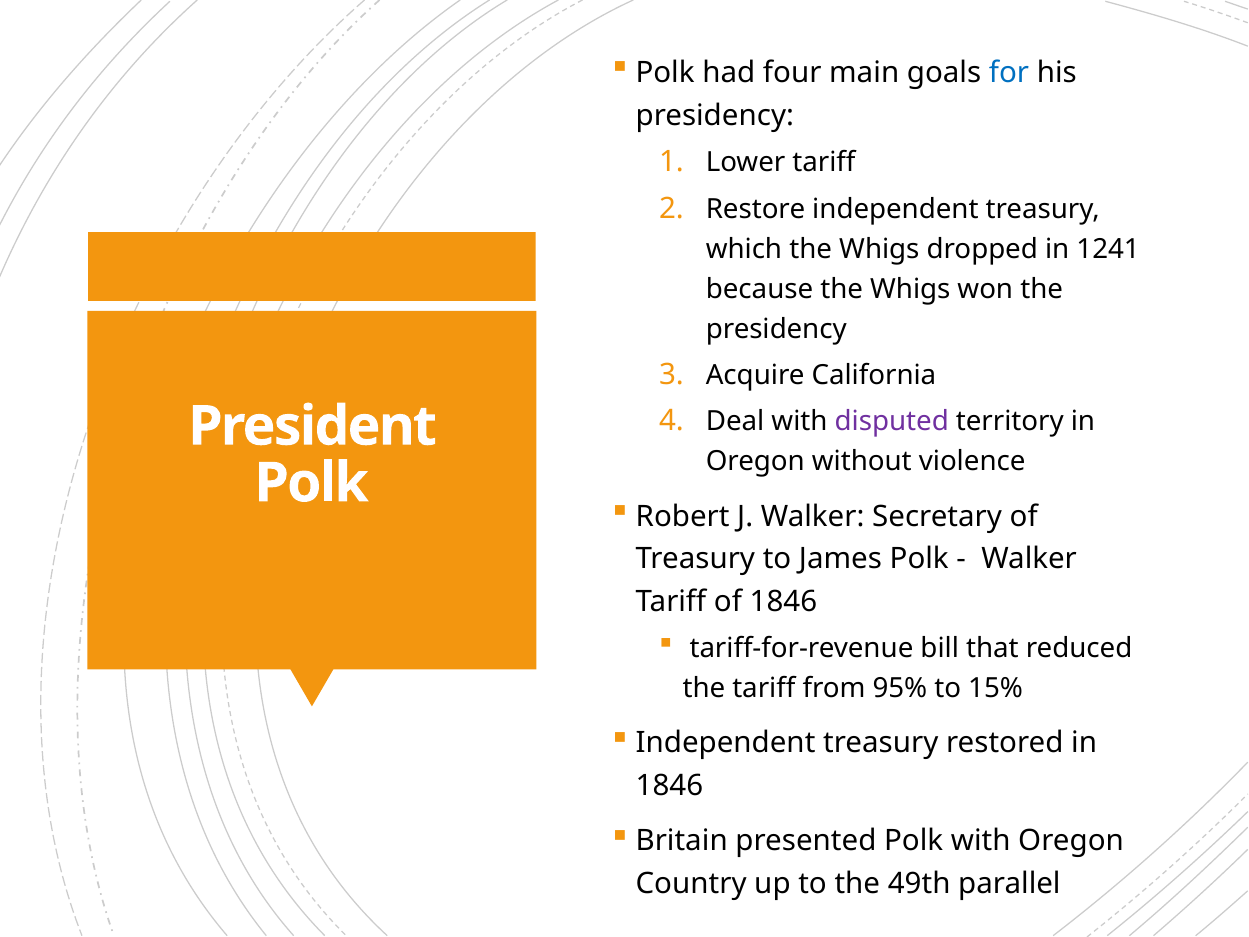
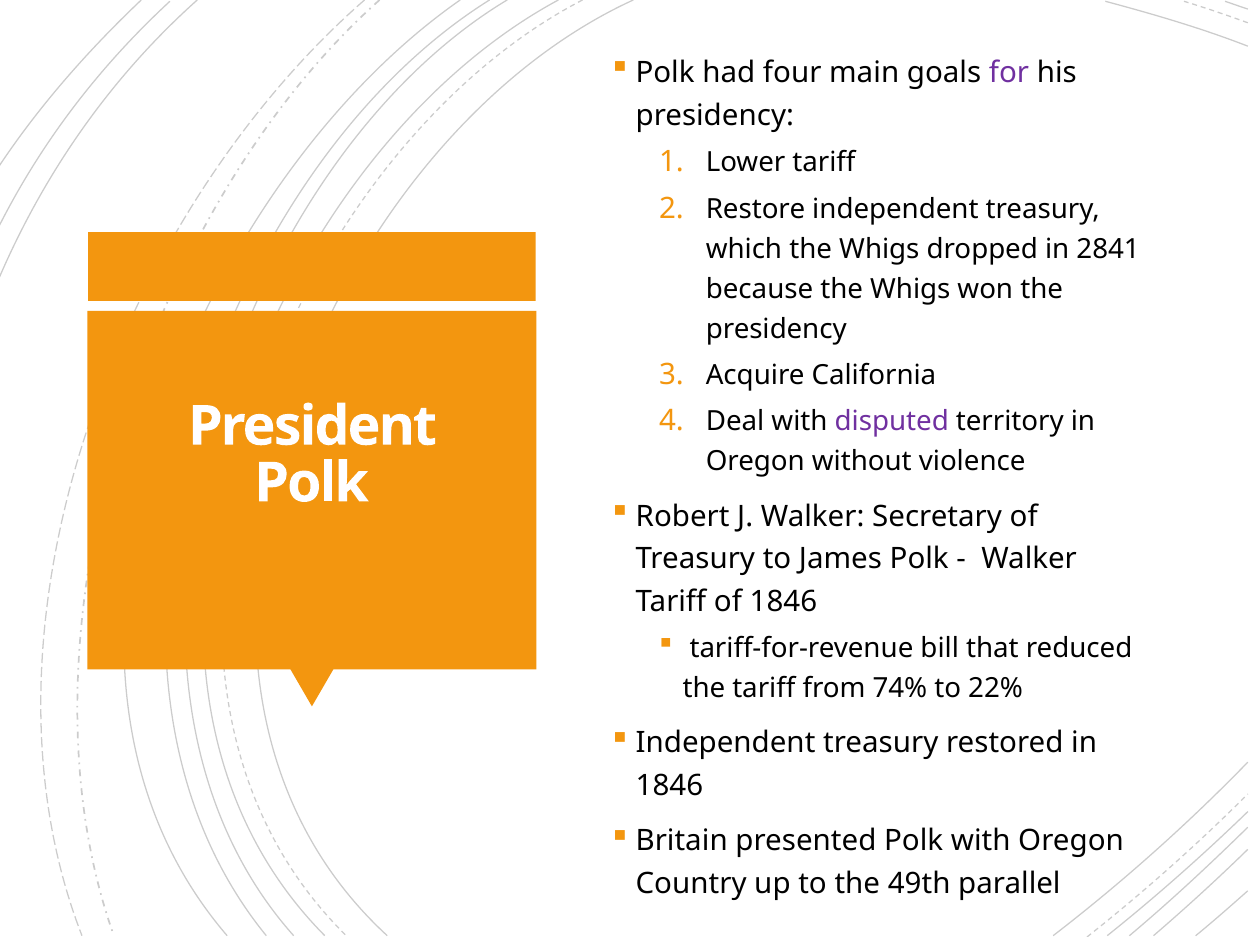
for colour: blue -> purple
1241: 1241 -> 2841
95%: 95% -> 74%
15%: 15% -> 22%
